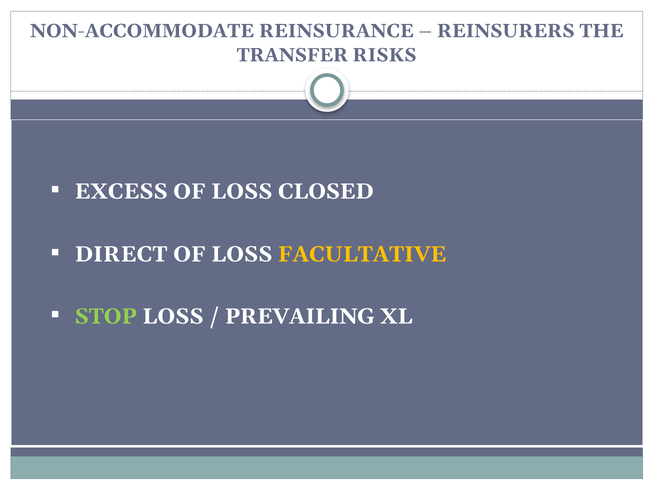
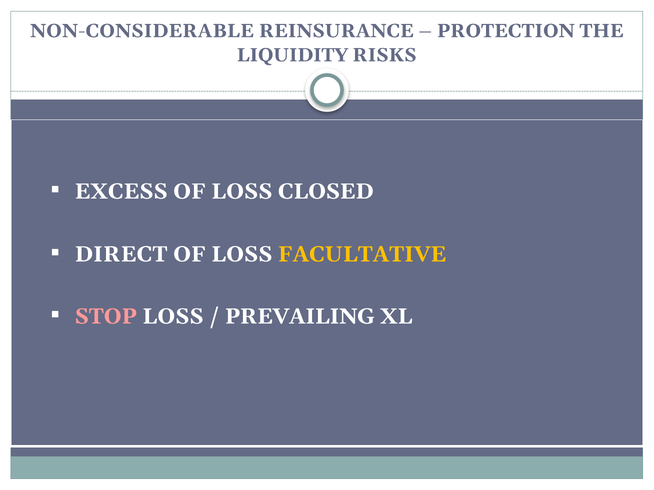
NON-ACCOMMODATE: NON-ACCOMMODATE -> NON-CONSIDERABLE
REINSURERS: REINSURERS -> PROTECTION
TRANSFER: TRANSFER -> LIQUIDITY
STOP colour: light green -> pink
